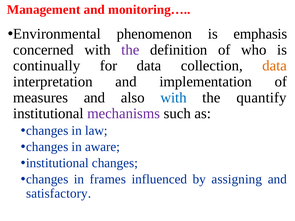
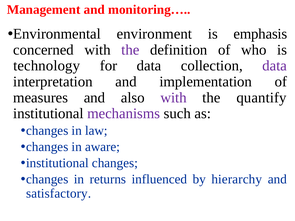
phenomenon: phenomenon -> environment
continually: continually -> technology
data at (275, 66) colour: orange -> purple
with at (174, 98) colour: blue -> purple
frames: frames -> returns
assigning: assigning -> hierarchy
